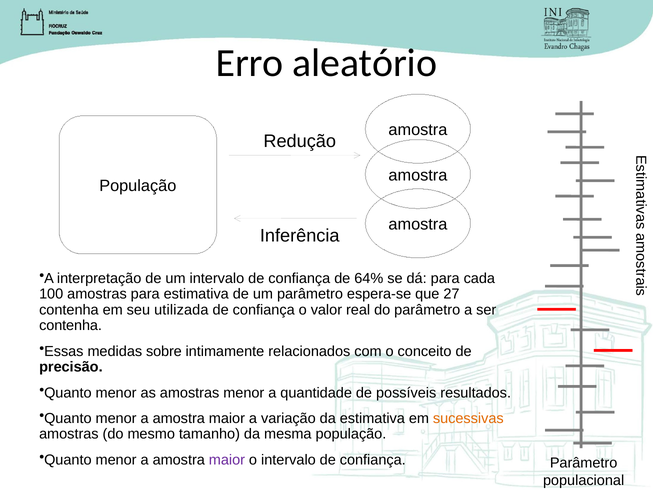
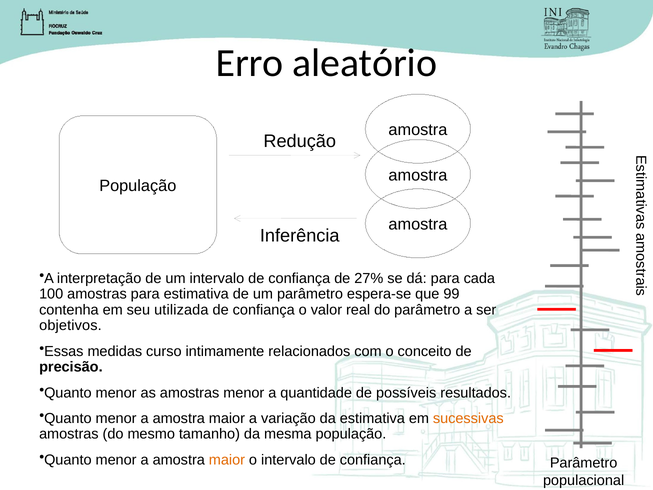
64%: 64% -> 27%
27: 27 -> 99
contenha at (71, 325): contenha -> objetivos
sobre: sobre -> curso
maior at (227, 460) colour: purple -> orange
